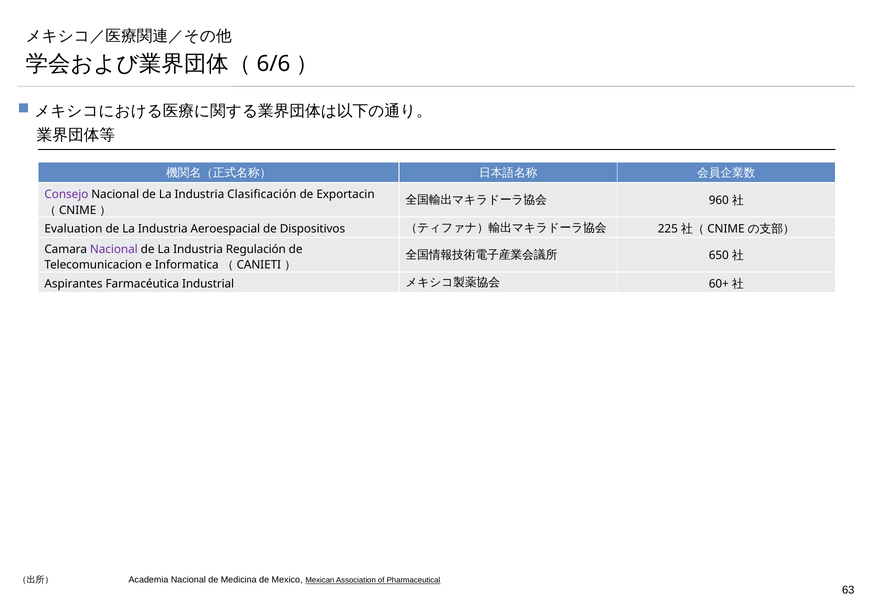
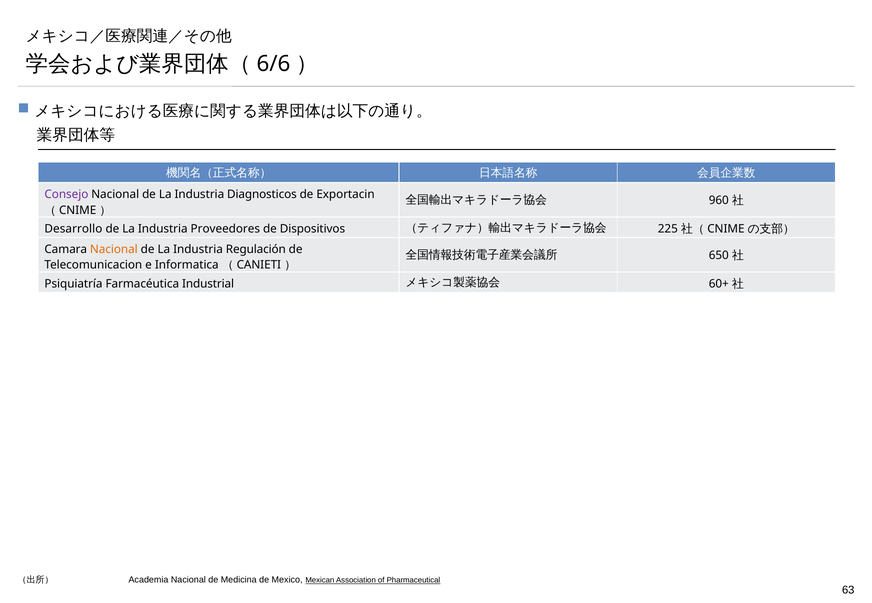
Clasificación: Clasificación -> Diagnosticos
Evaluation: Evaluation -> Desarrollo
Aeroespacial: Aeroespacial -> Proveedores
Nacional at (114, 250) colour: purple -> orange
Aspirantes: Aspirantes -> Psiquiatría
